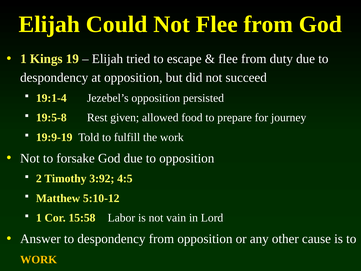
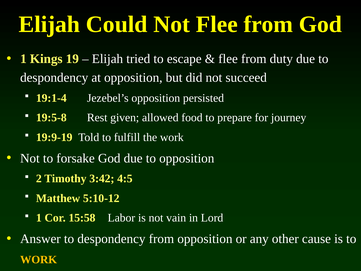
3:92: 3:92 -> 3:42
